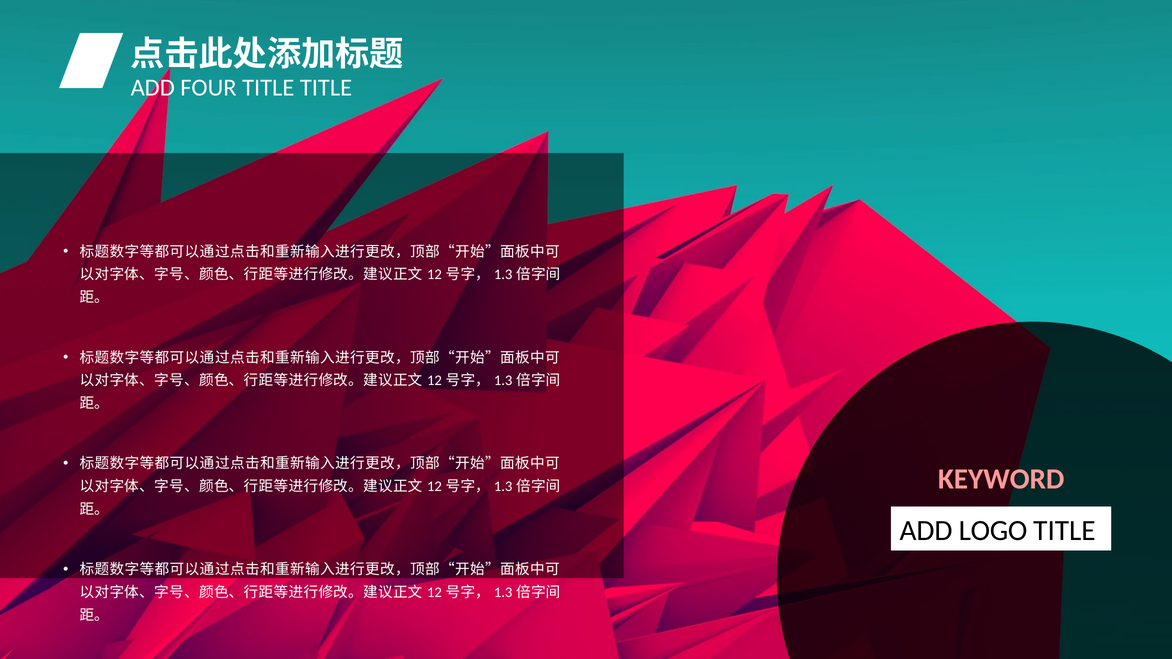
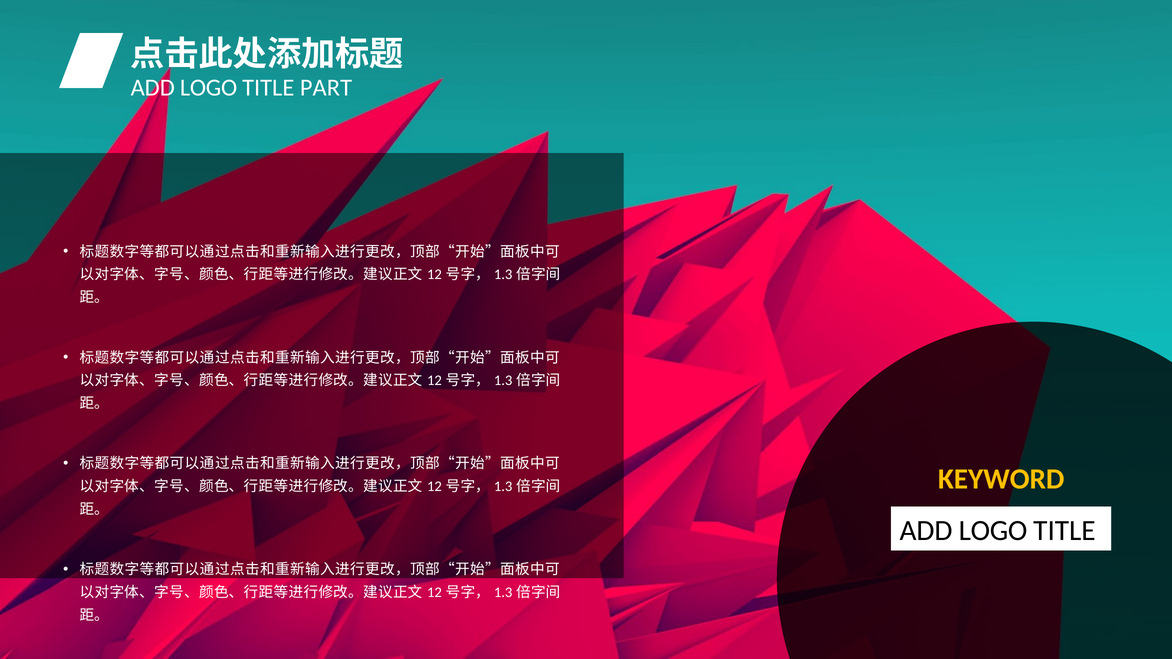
FOUR at (208, 88): FOUR -> LOGO
TITLE TITLE: TITLE -> PART
KEYWORD colour: pink -> yellow
